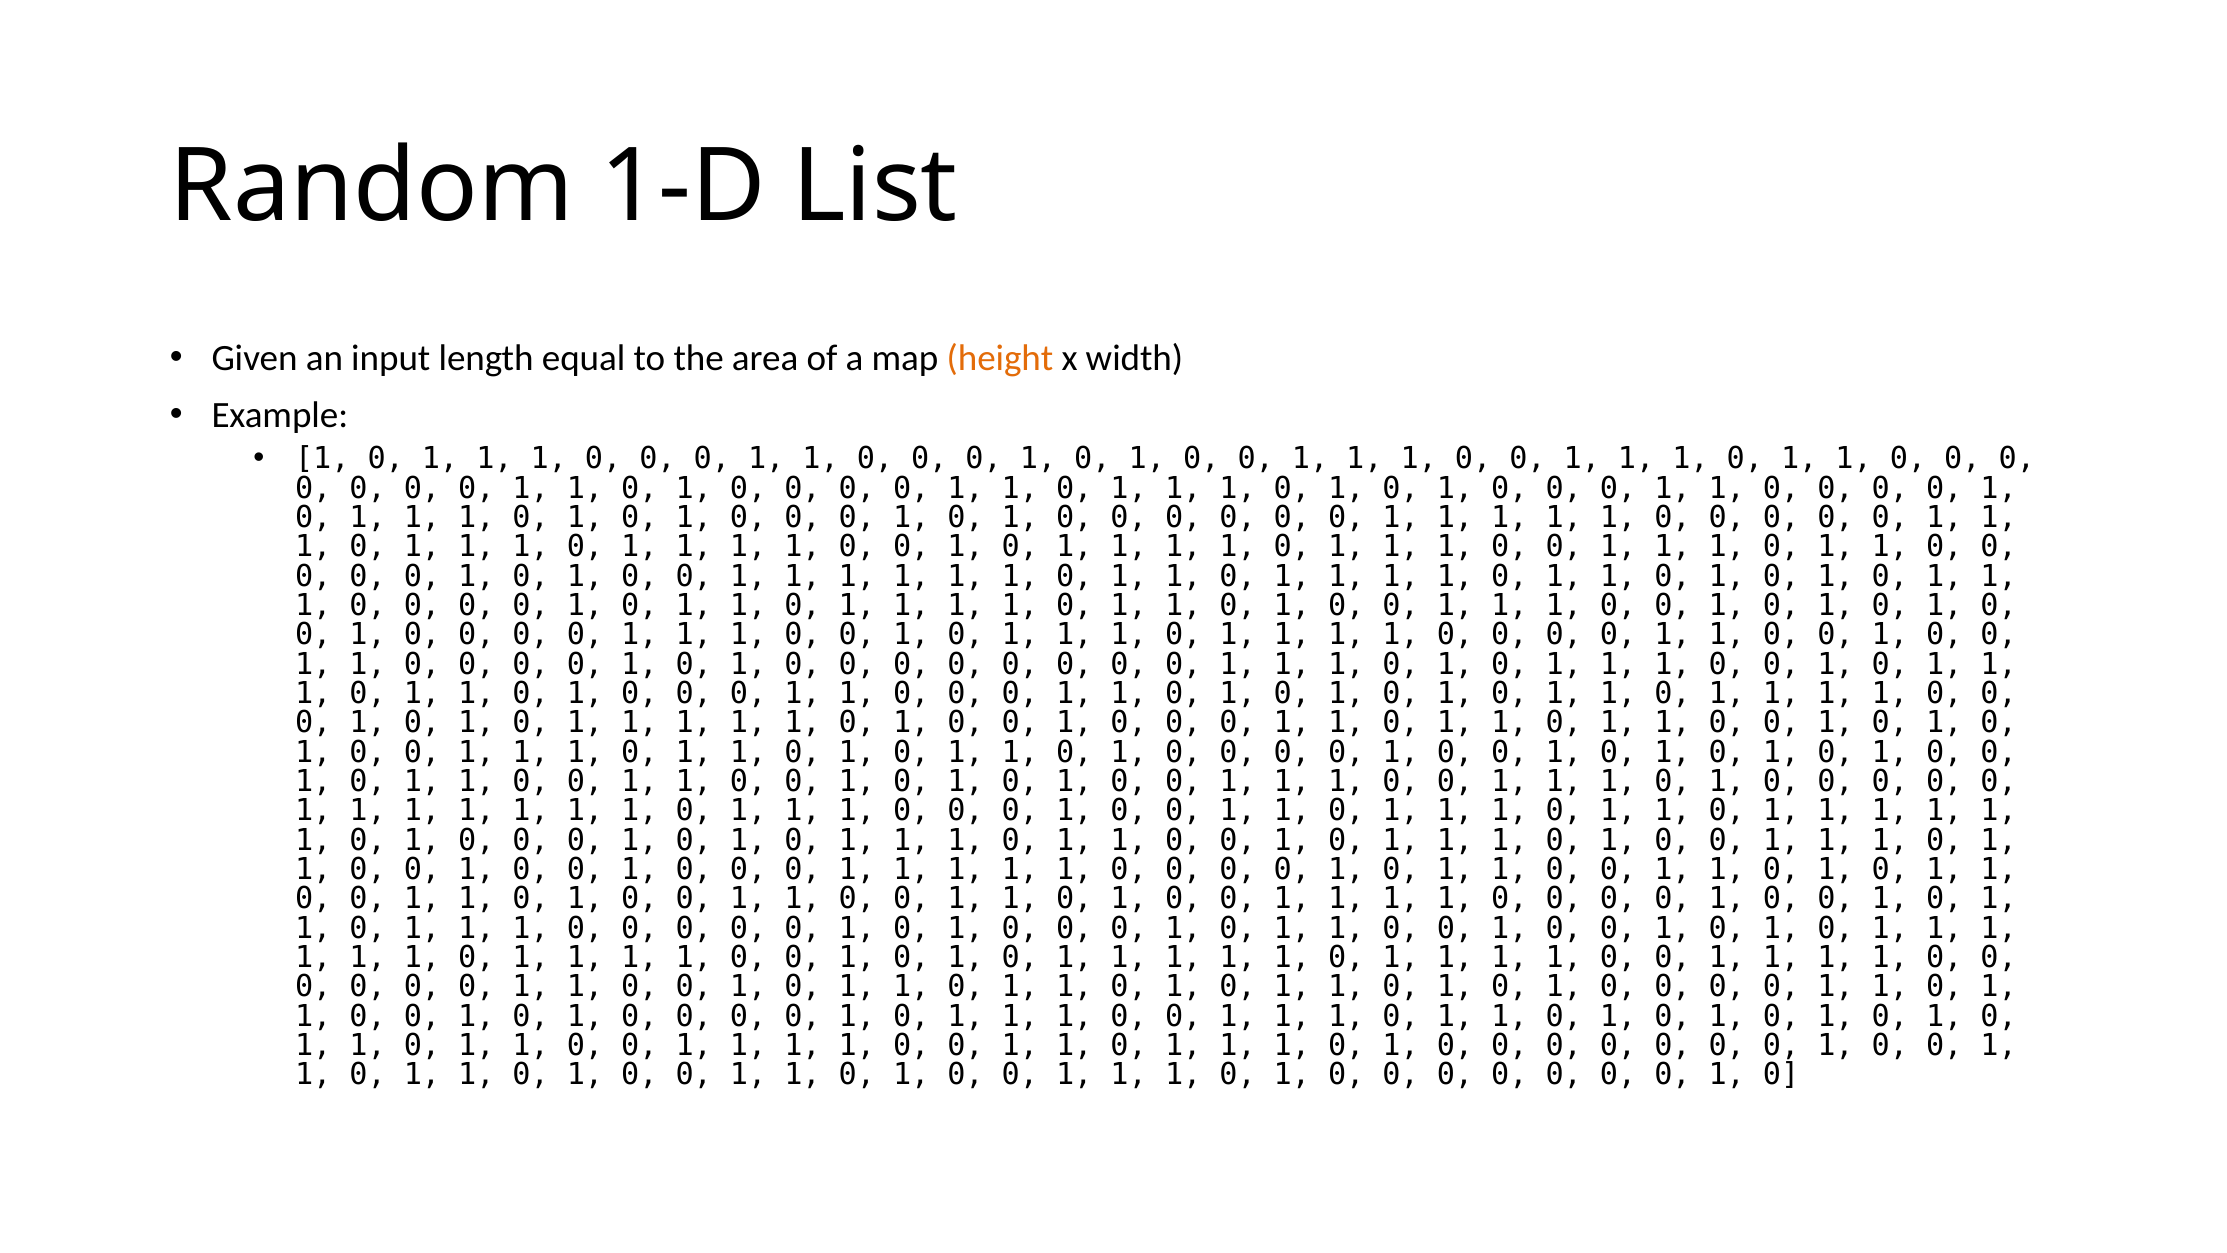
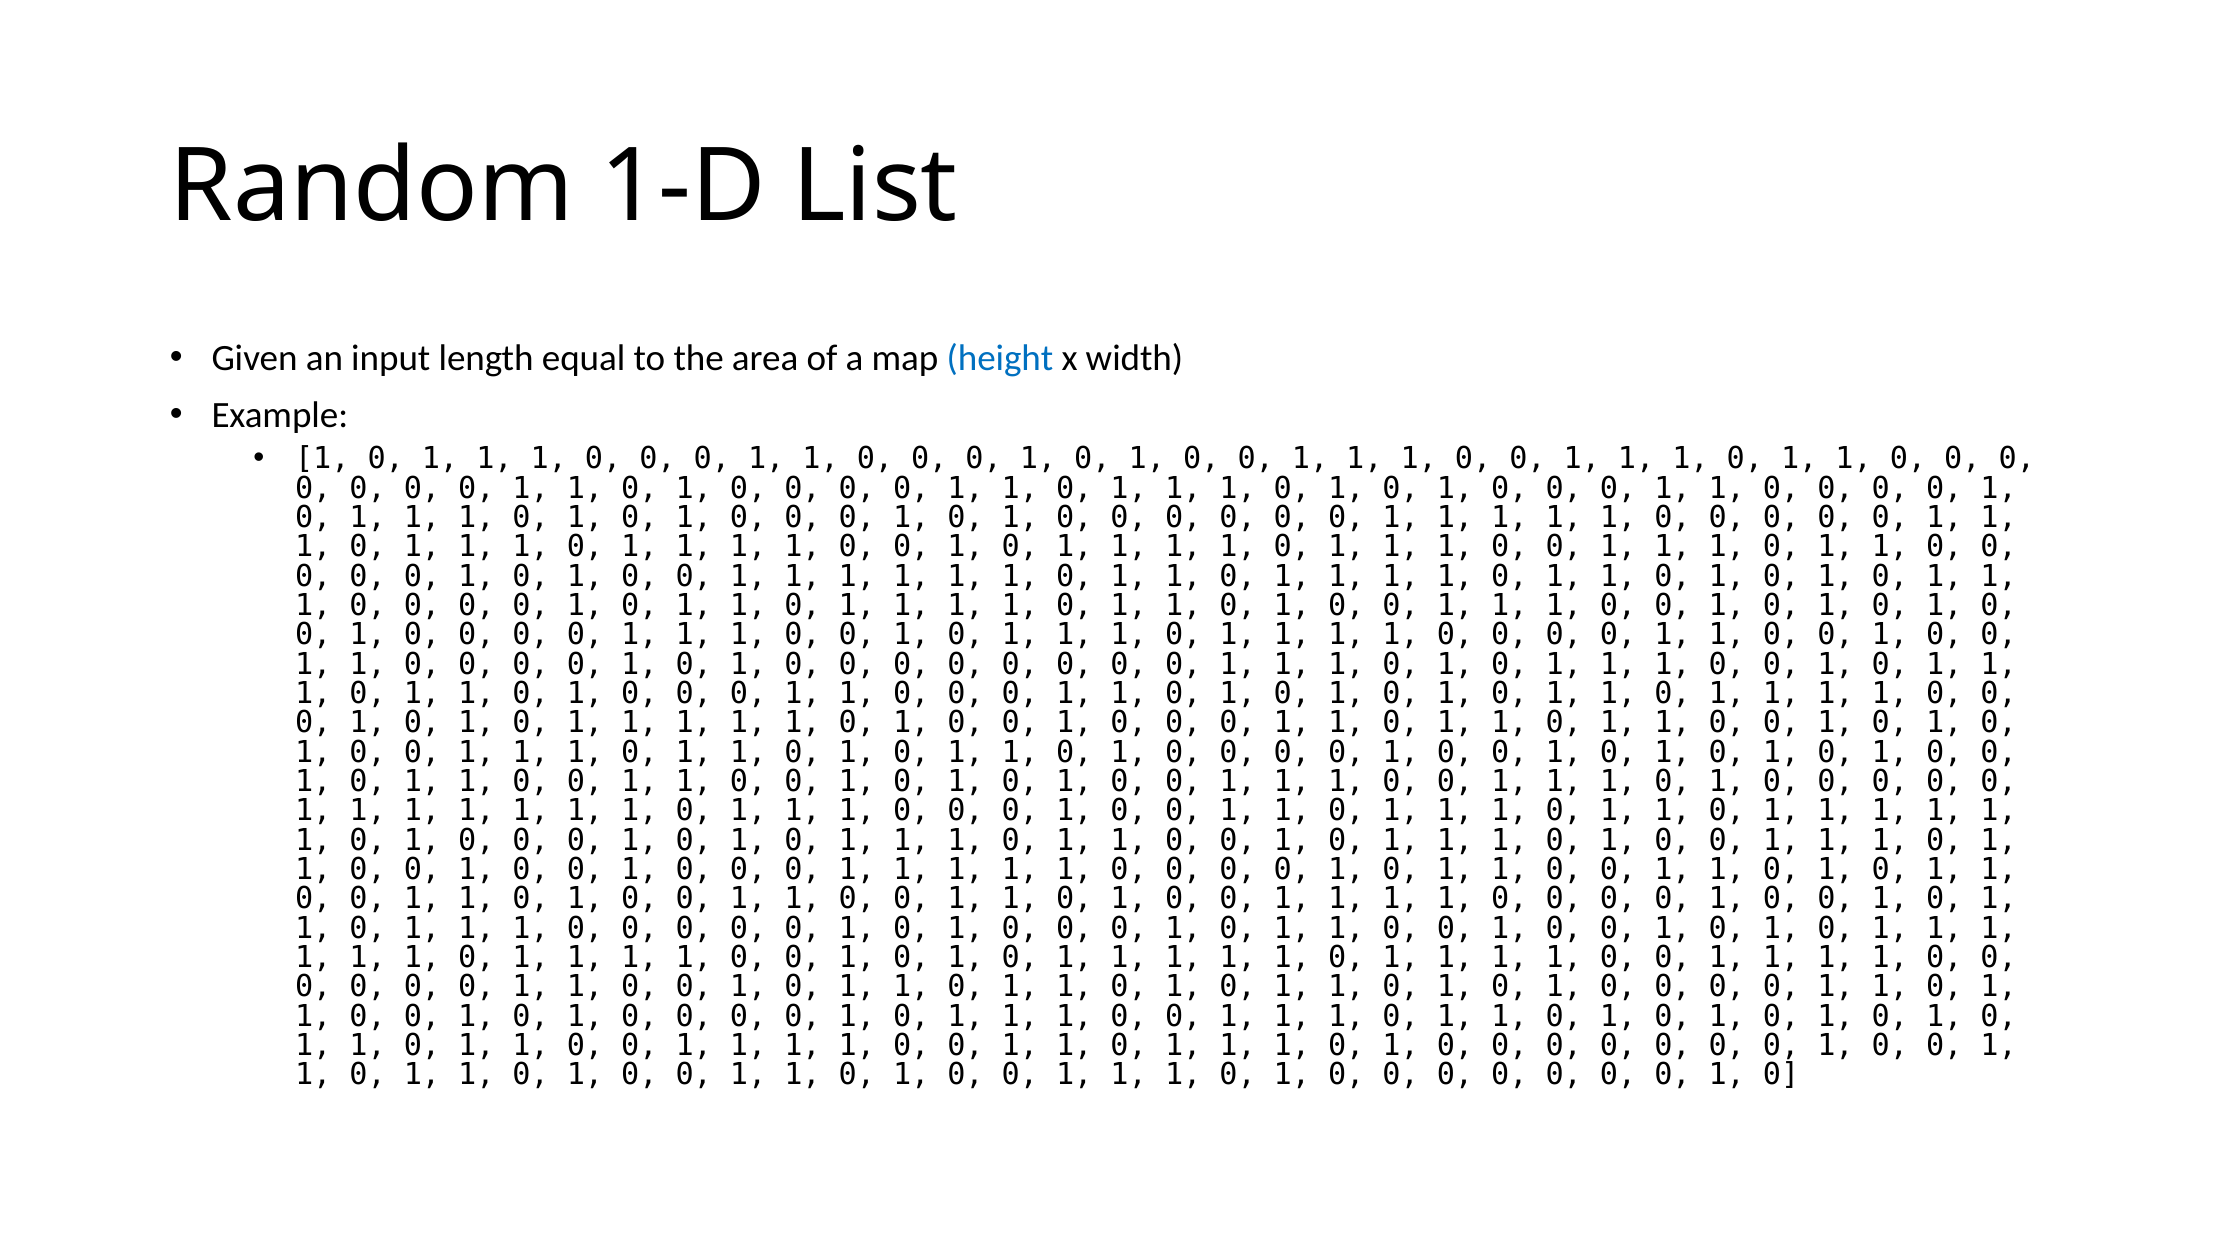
height colour: orange -> blue
